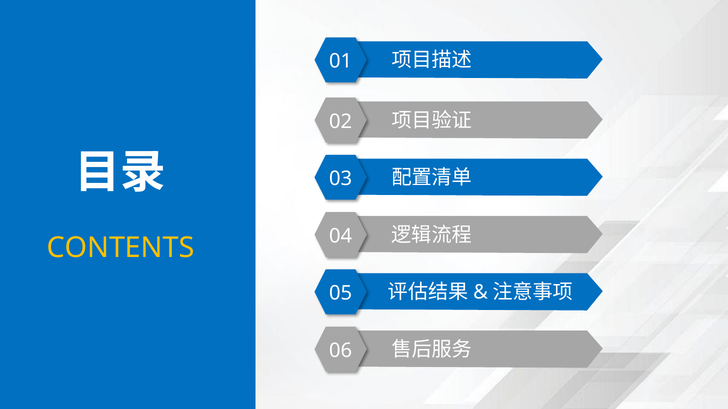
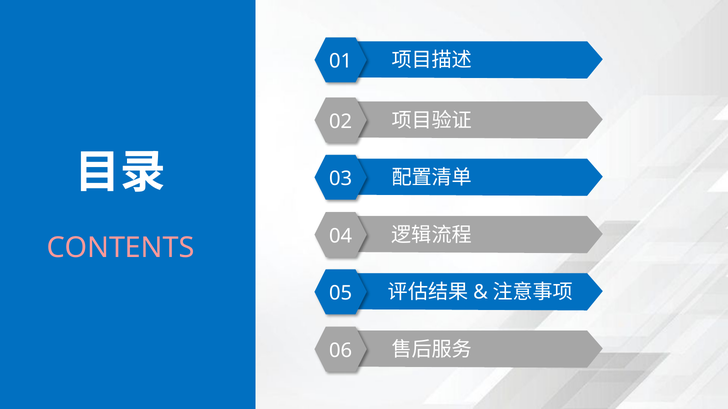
CONTENTS colour: yellow -> pink
